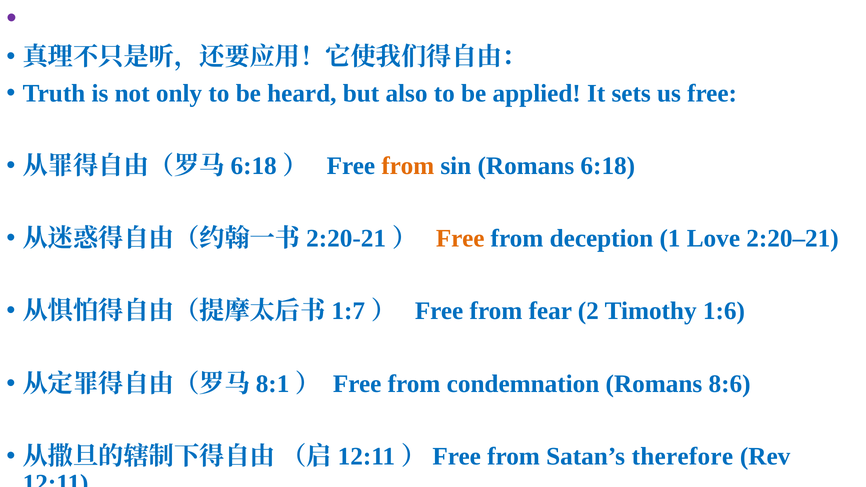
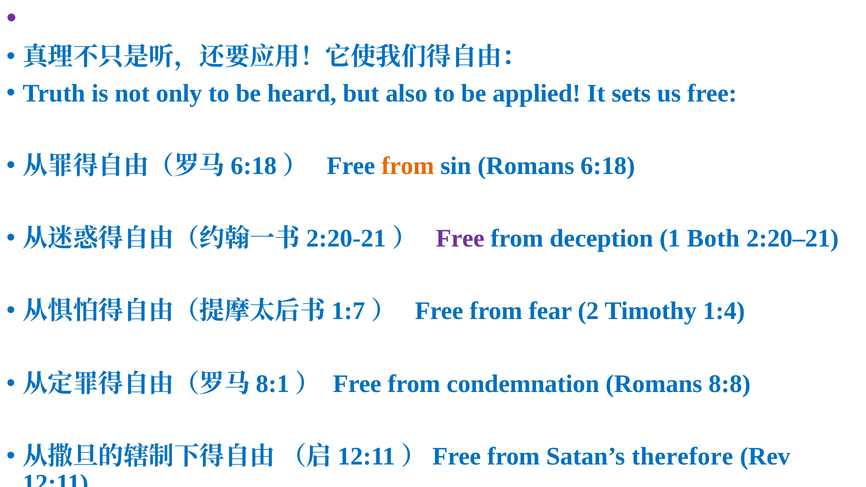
Free at (460, 239) colour: orange -> purple
Love: Love -> Both
1:6: 1:6 -> 1:4
8:6: 8:6 -> 8:8
